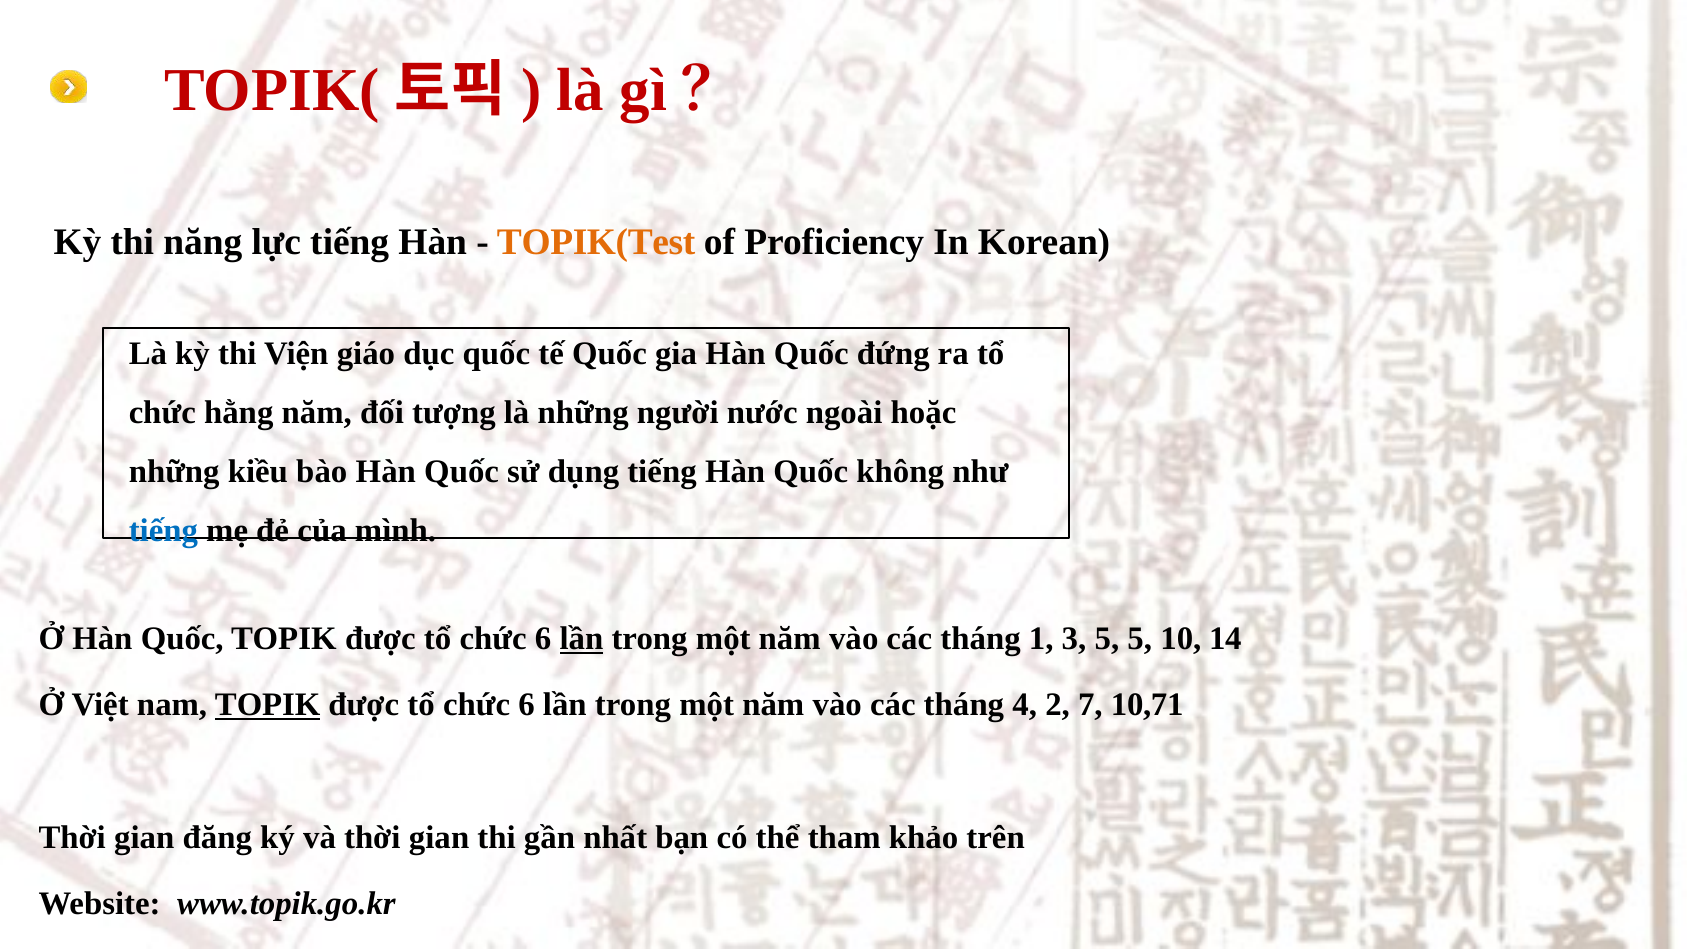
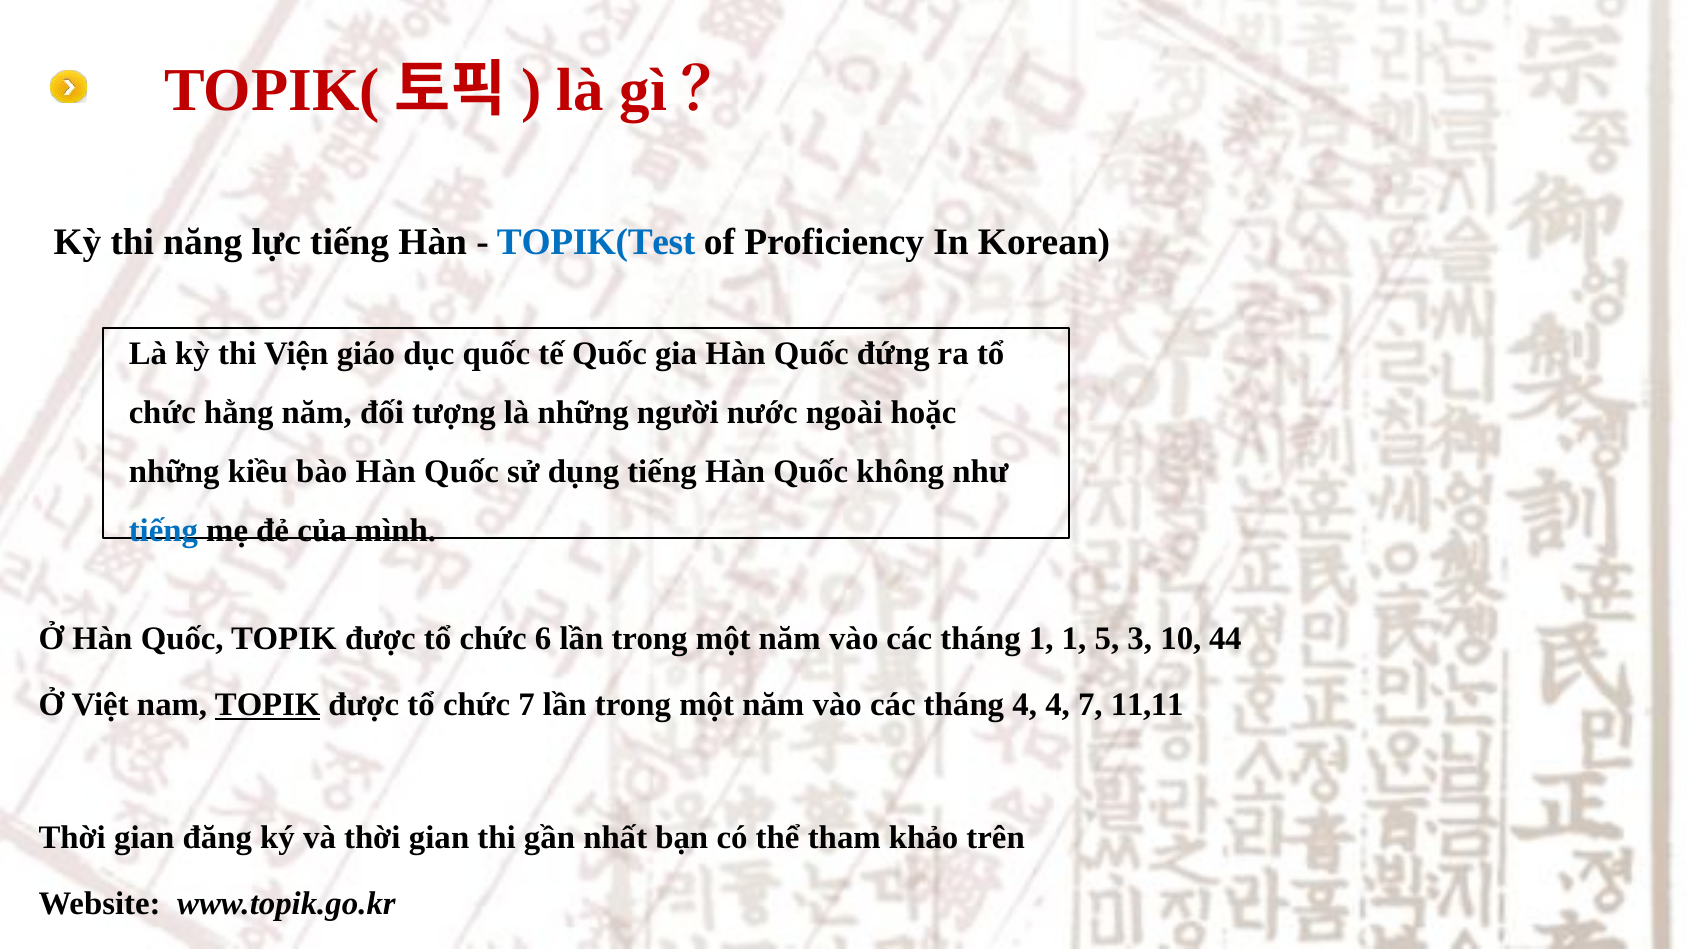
TOPIK(Test colour: orange -> blue
lần at (581, 639) underline: present -> none
1 3: 3 -> 1
5 5: 5 -> 3
14: 14 -> 44
6 at (526, 705): 6 -> 7
4 2: 2 -> 4
10,71: 10,71 -> 11,11
